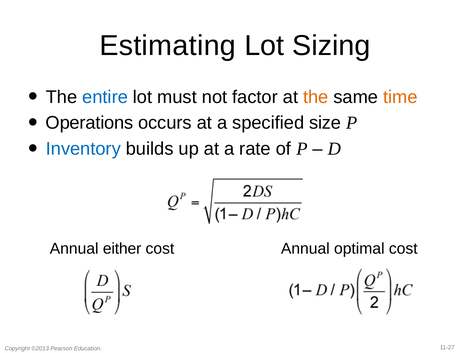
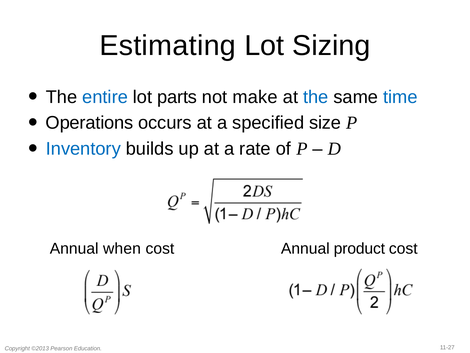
must: must -> parts
factor: factor -> make
the at (316, 97) colour: orange -> blue
time colour: orange -> blue
either: either -> when
optimal: optimal -> product
